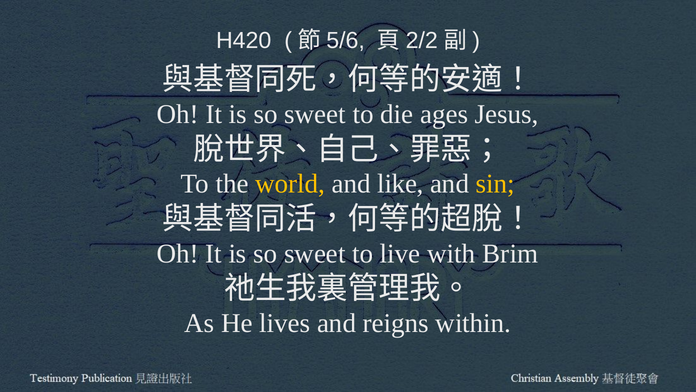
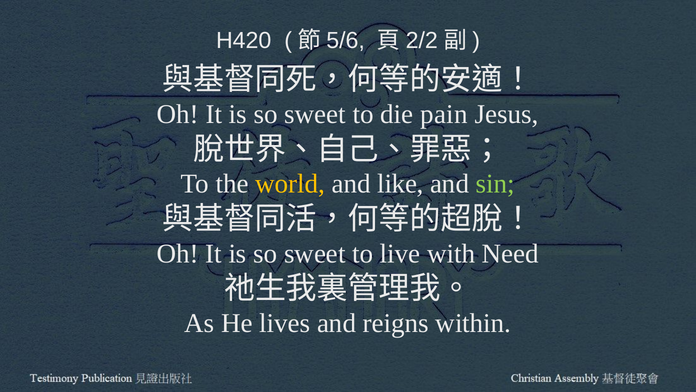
ages: ages -> pain
sin colour: yellow -> light green
Brim: Brim -> Need
